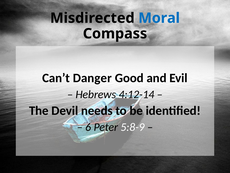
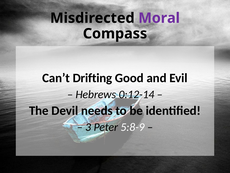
Moral colour: blue -> purple
Danger: Danger -> Drifting
4:12-14: 4:12-14 -> 0:12-14
6: 6 -> 3
